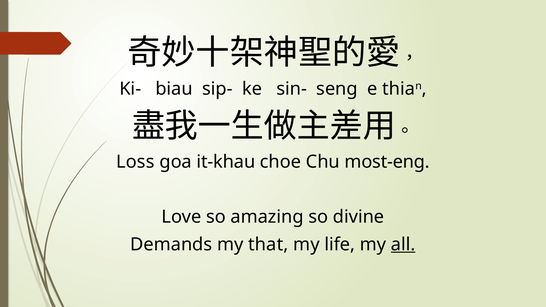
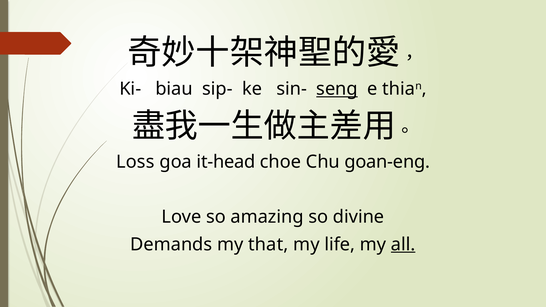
seng underline: none -> present
it-khau: it-khau -> it-head
most-eng: most-eng -> goan-eng
